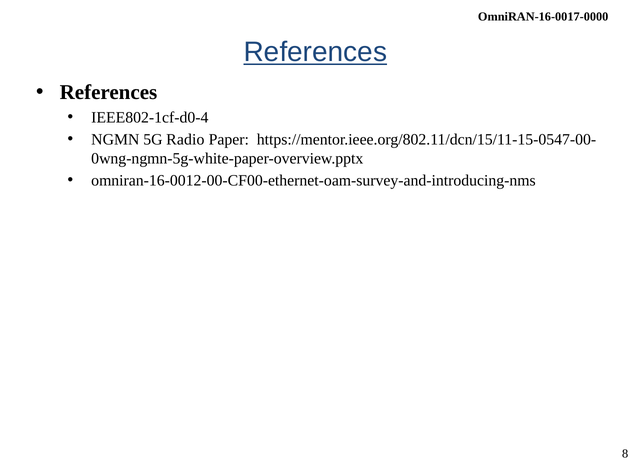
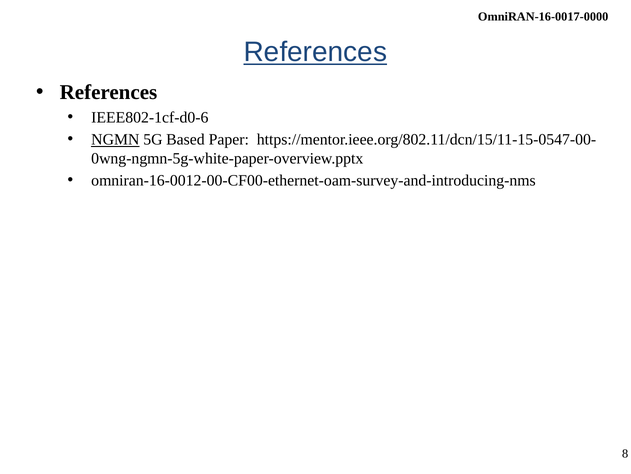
IEEE802-1cf-d0-4: IEEE802-1cf-d0-4 -> IEEE802-1cf-d0-6
NGMN underline: none -> present
Radio: Radio -> Based
